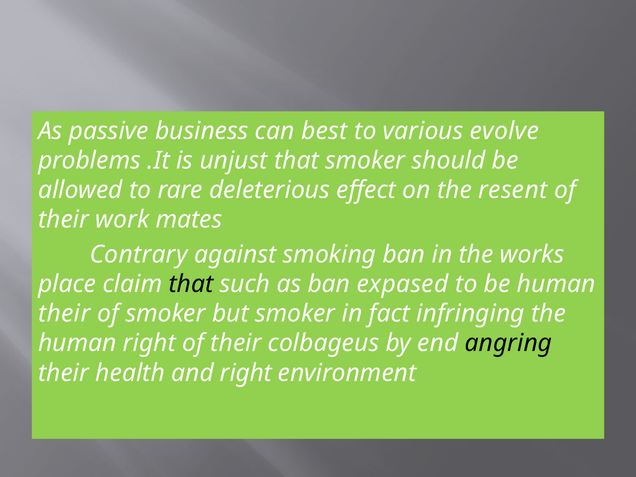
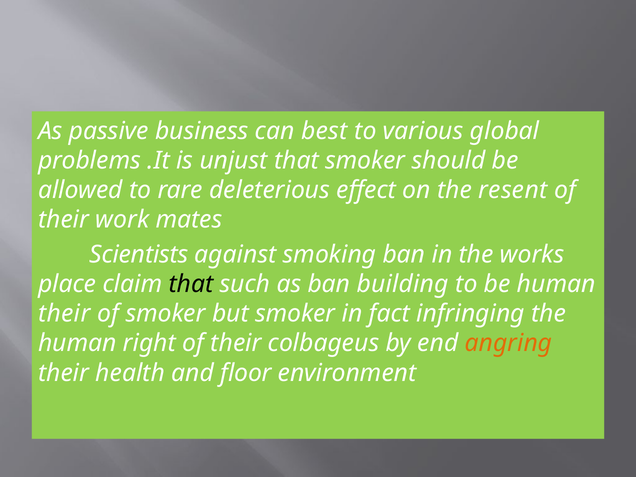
evolve: evolve -> global
Contrary: Contrary -> Scientists
expased: expased -> building
angring colour: black -> orange
and right: right -> floor
